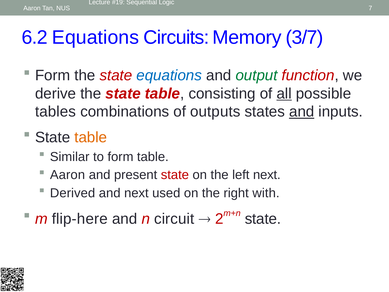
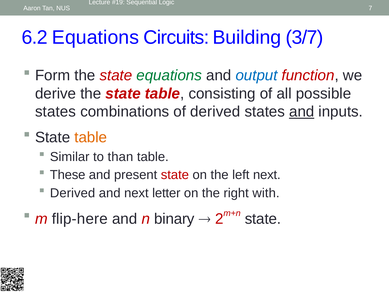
Memory: Memory -> Building
equations at (169, 75) colour: blue -> green
output colour: green -> blue
all underline: present -> none
tables at (56, 112): tables -> states
of outputs: outputs -> derived
to form: form -> than
Aaron at (67, 175): Aaron -> These
used: used -> letter
circuit: circuit -> binary
